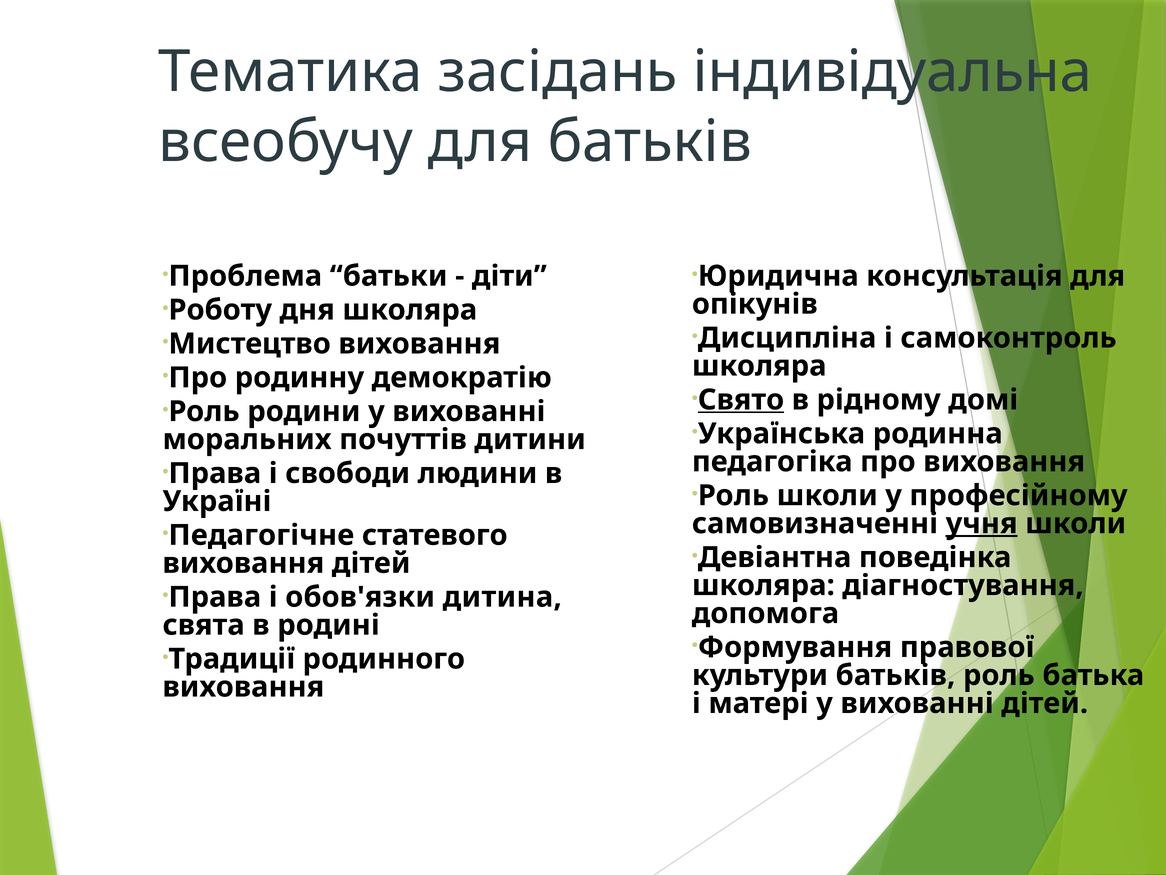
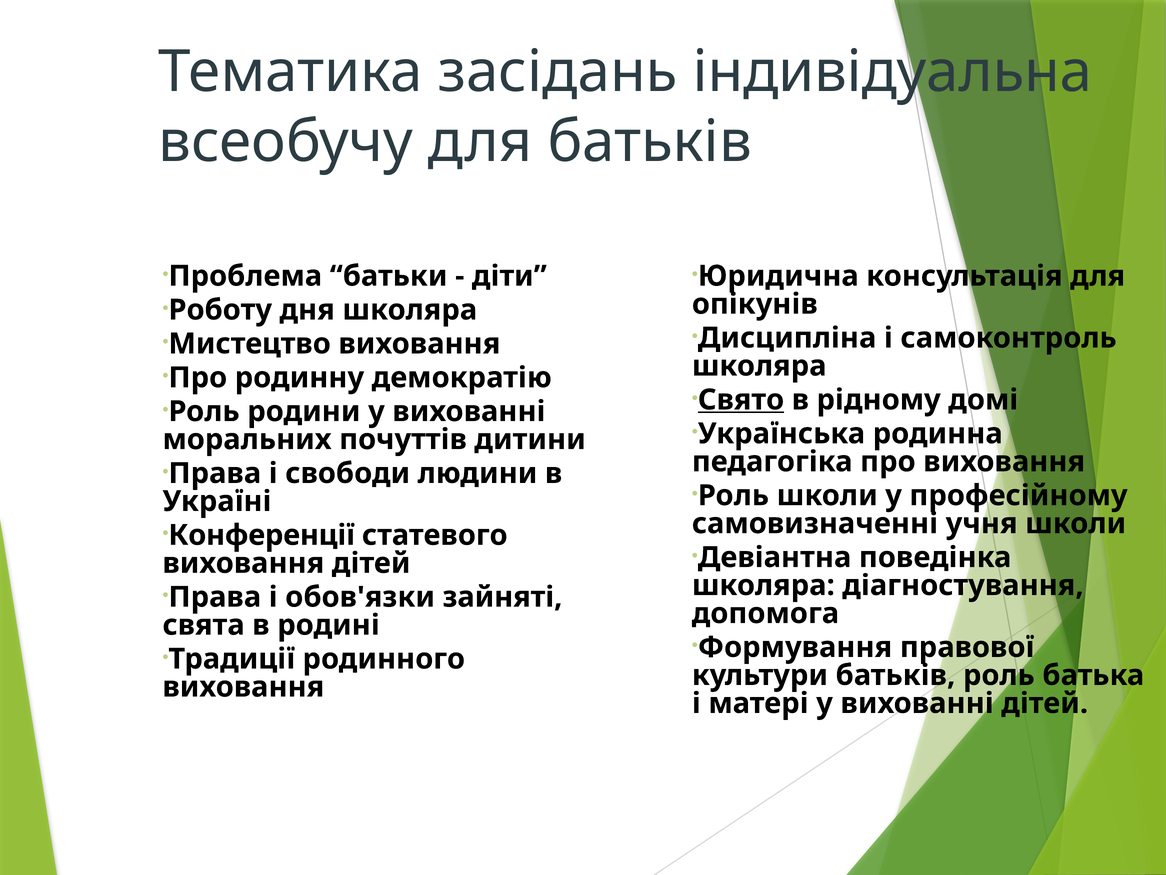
учня underline: present -> none
Педагогічне: Педагогічне -> Конференції
дитина: дитина -> зайняті
